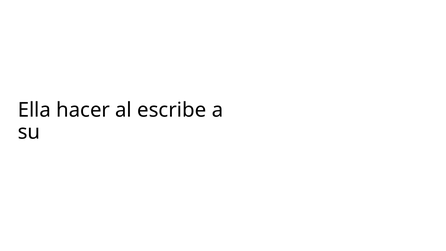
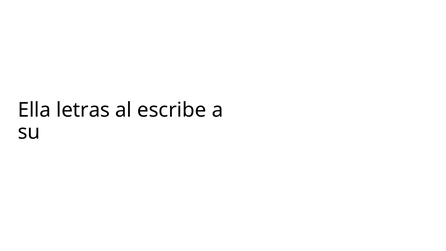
hacer: hacer -> letras
